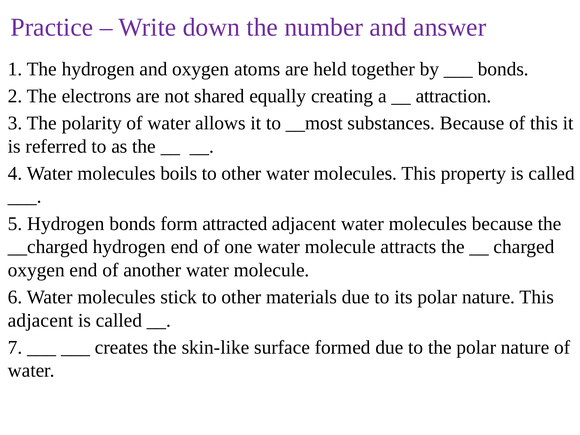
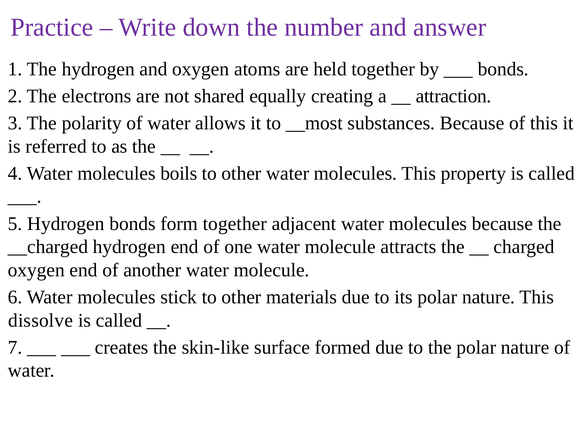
form attracted: attracted -> together
adjacent at (41, 320): adjacent -> dissolve
